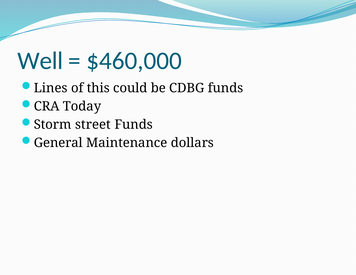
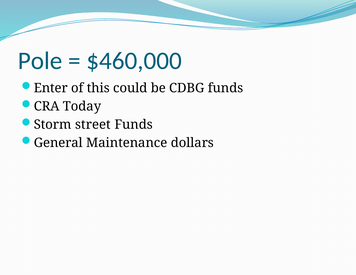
Well: Well -> Pole
Lines: Lines -> Enter
